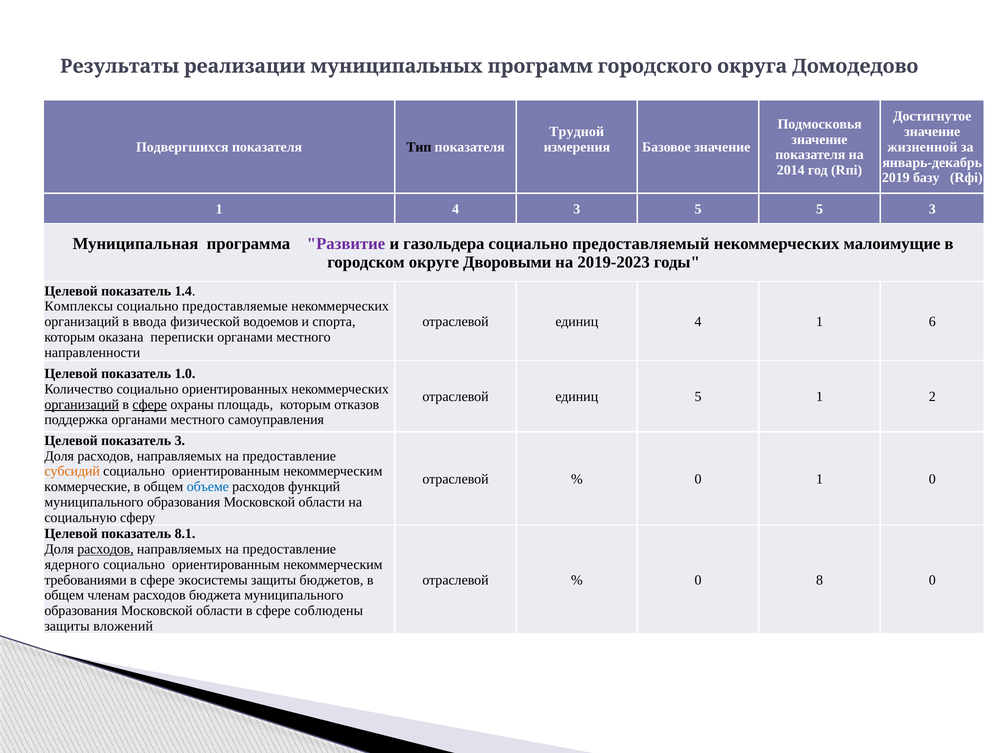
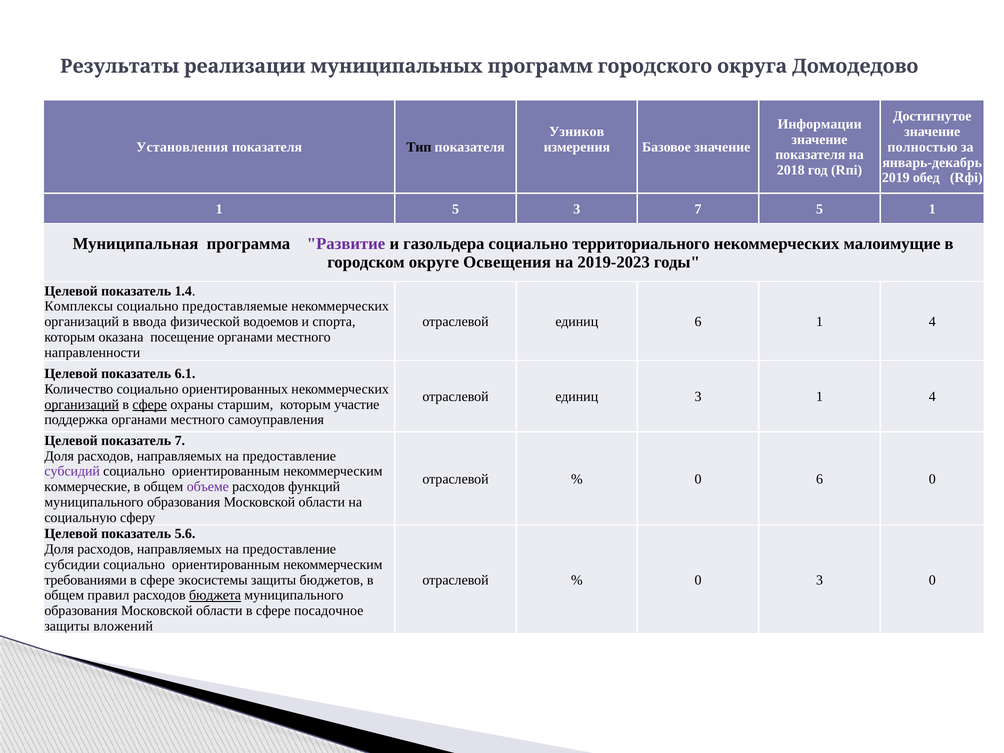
Подмосковья: Подмосковья -> Информации
Трудной: Трудной -> Узников
Подвергшихся: Подвергшихся -> Установления
жизненной: жизненной -> полностью
2014: 2014 -> 2018
базу: базу -> обед
1 4: 4 -> 5
3 5: 5 -> 7
5 3: 3 -> 1
предоставляемый: предоставляемый -> территориального
Дворовыми: Дворовыми -> Освещения
единиц 4: 4 -> 6
6 at (932, 322): 6 -> 4
переписки: переписки -> посещение
1.0: 1.0 -> 6.1
единиц 5: 5 -> 3
2 at (932, 397): 2 -> 4
площадь: площадь -> старшим
отказов: отказов -> участие
показатель 3: 3 -> 7
субсидий colour: orange -> purple
0 1: 1 -> 6
объеме colour: blue -> purple
8.1: 8.1 -> 5.6
расходов at (106, 549) underline: present -> none
ядерного: ядерного -> субсидии
0 8: 8 -> 3
членам: членам -> правил
бюджета underline: none -> present
соблюдены: соблюдены -> посадочное
